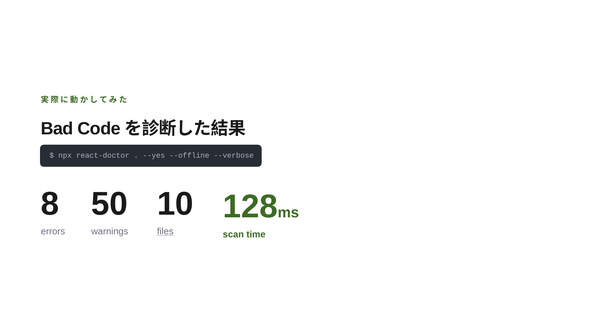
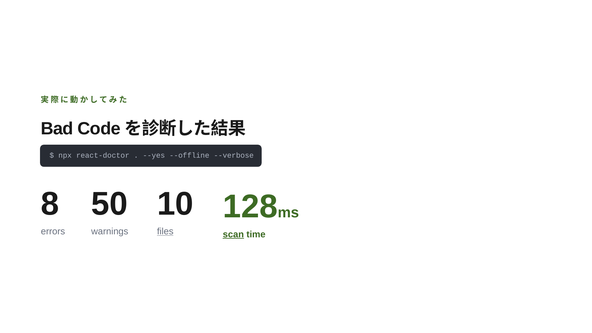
scan underline: none -> present
